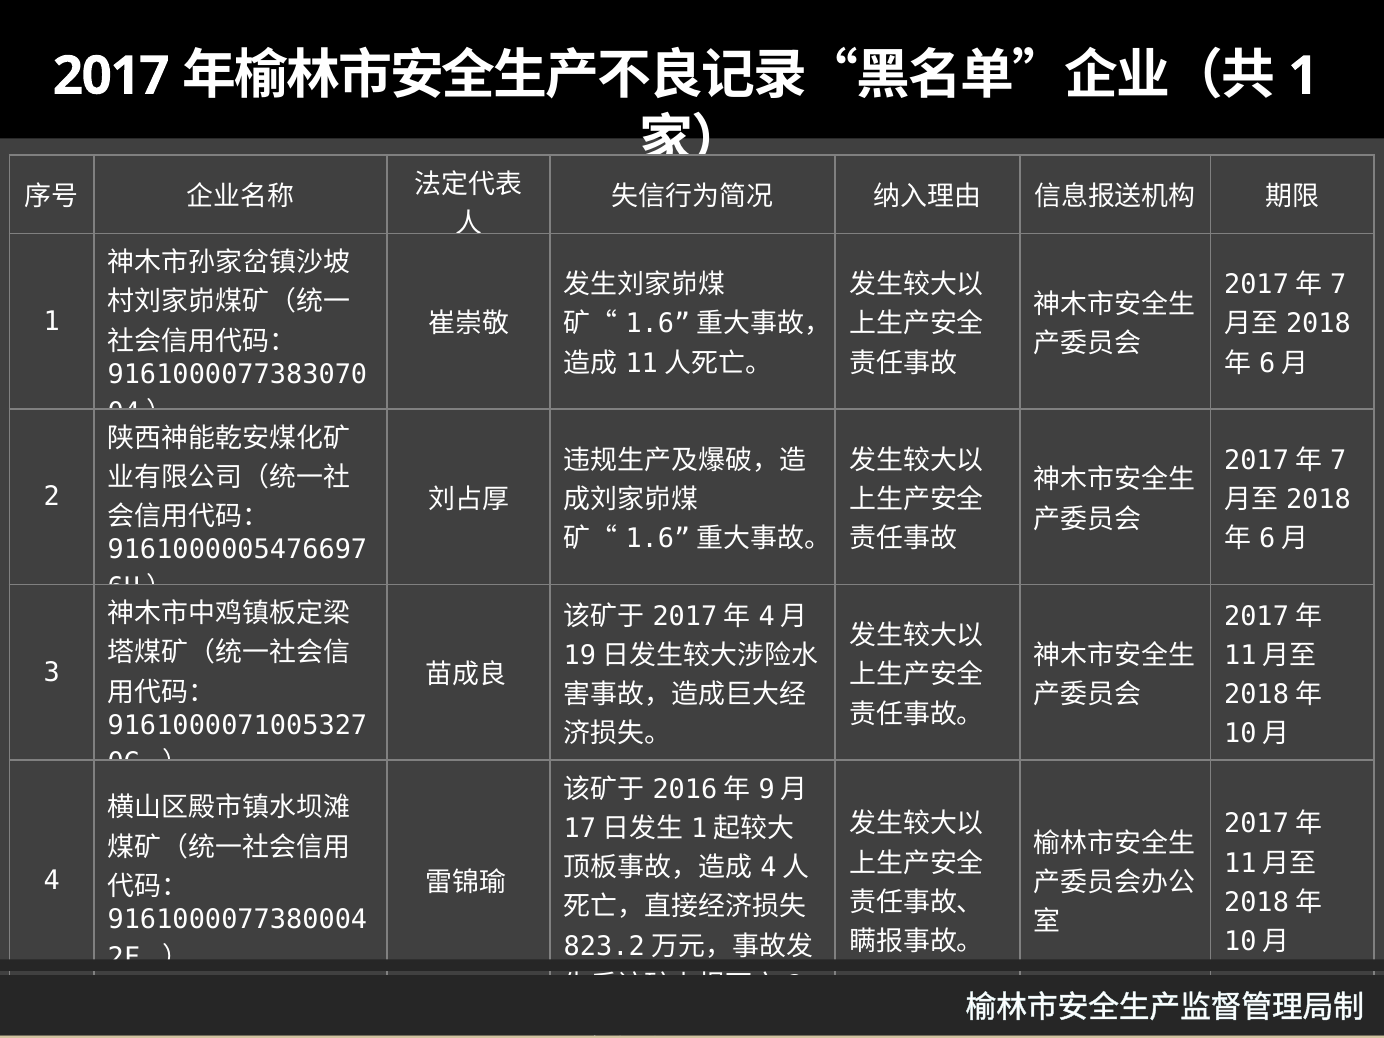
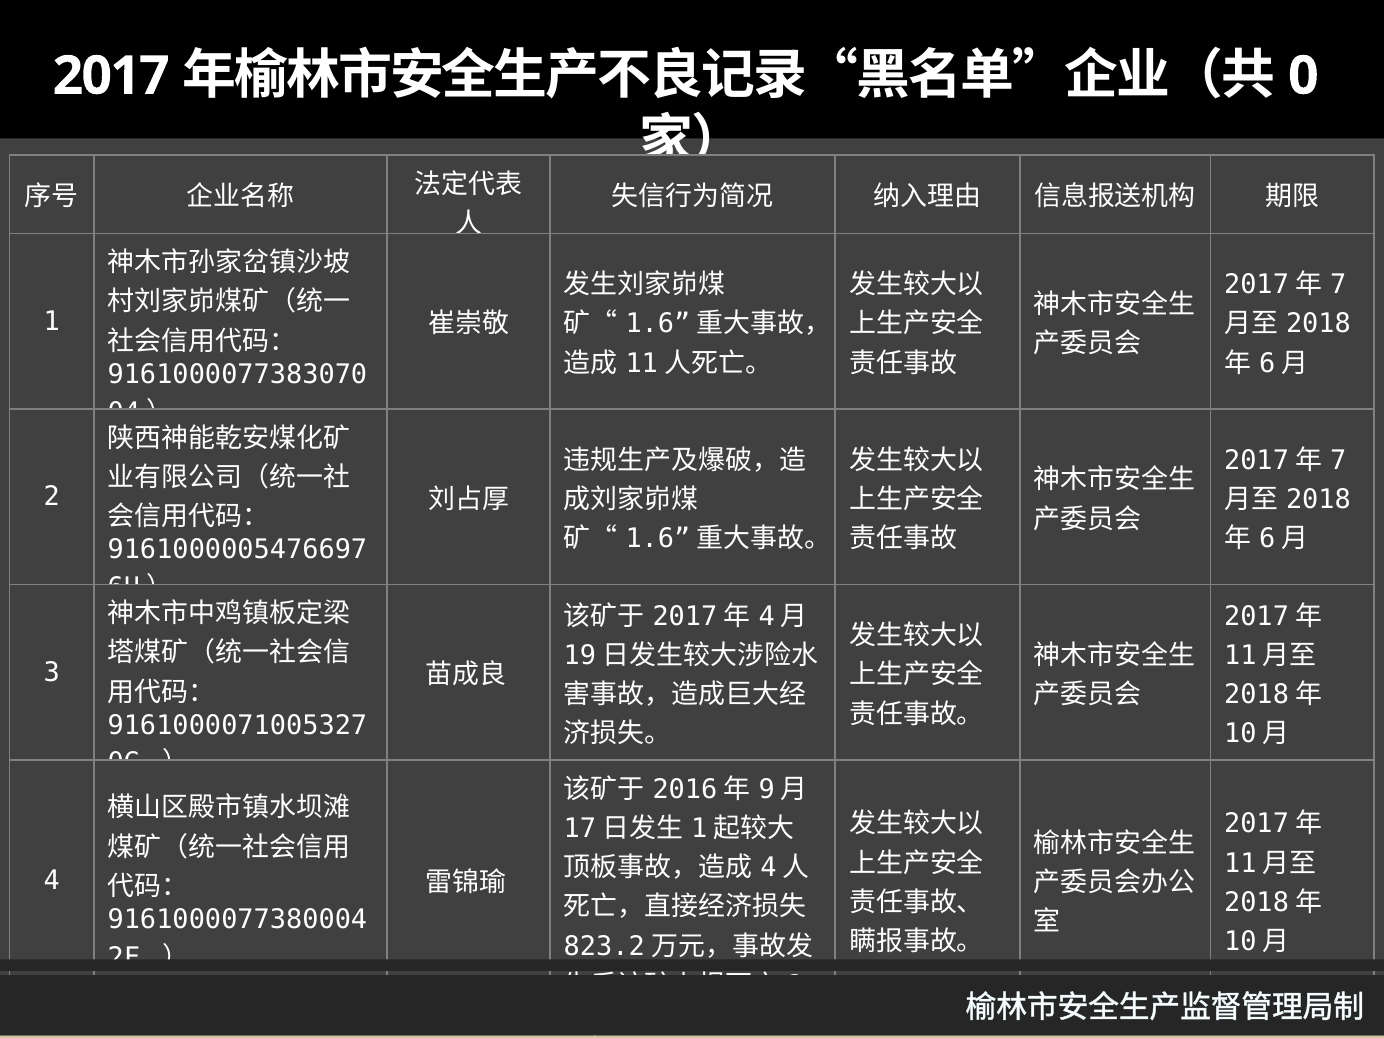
1 at (1303, 76): 1 -> 0
